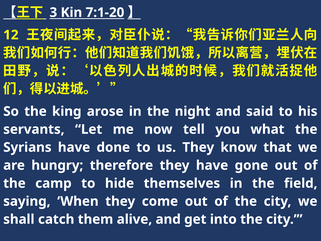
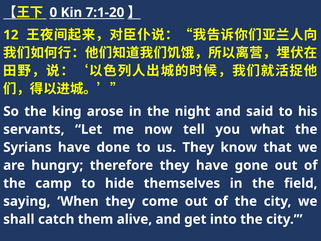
3: 3 -> 0
